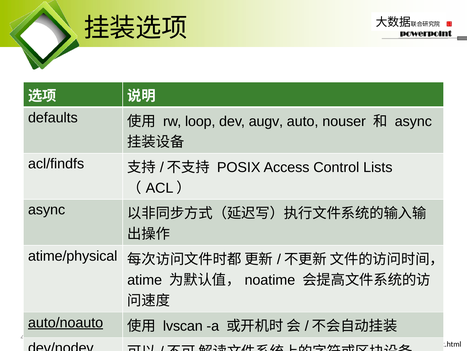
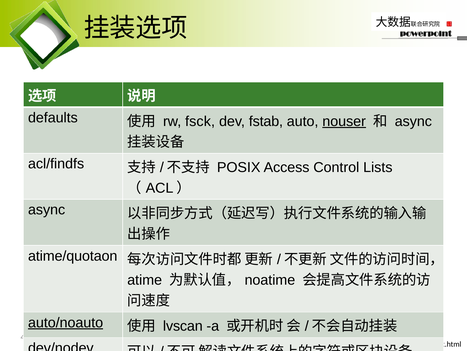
loop: loop -> fsck
augv: augv -> fstab
nouser underline: none -> present
atime/physical: atime/physical -> atime/quotaon
